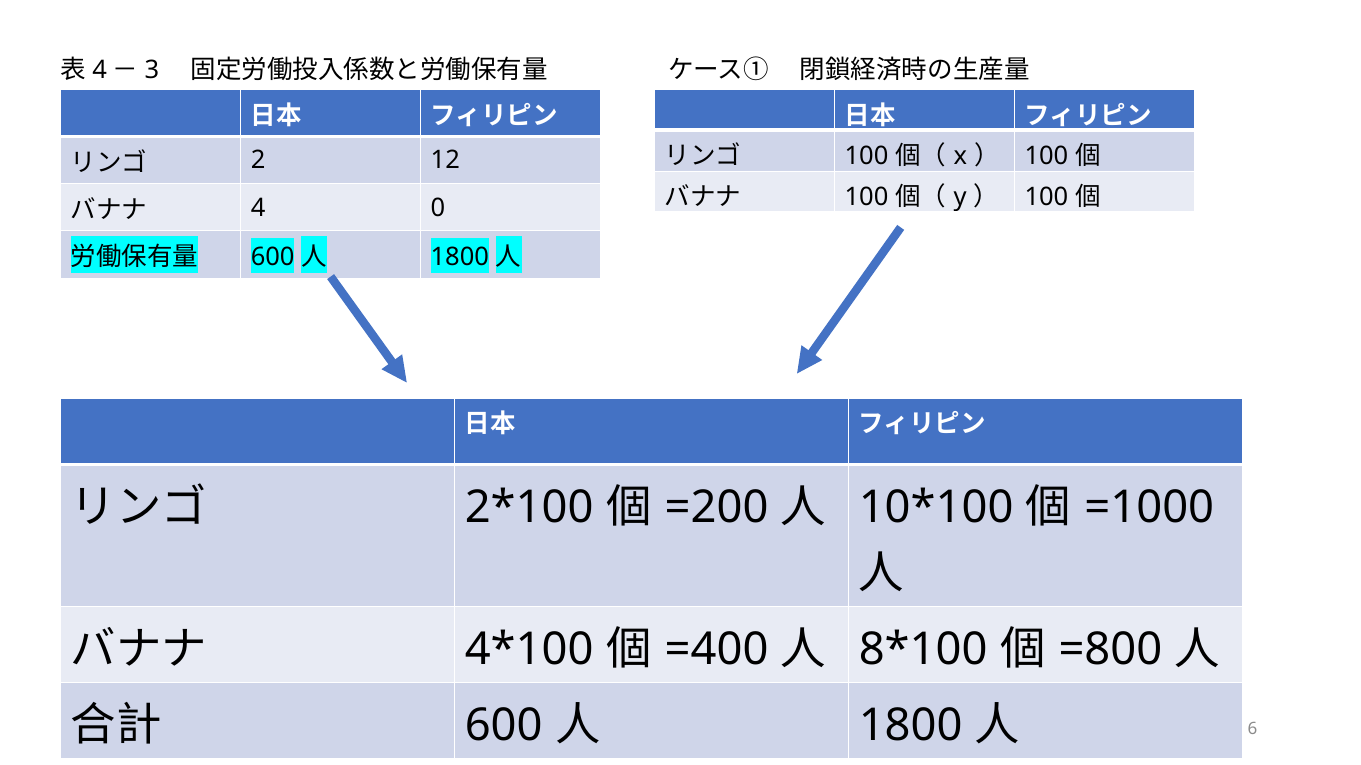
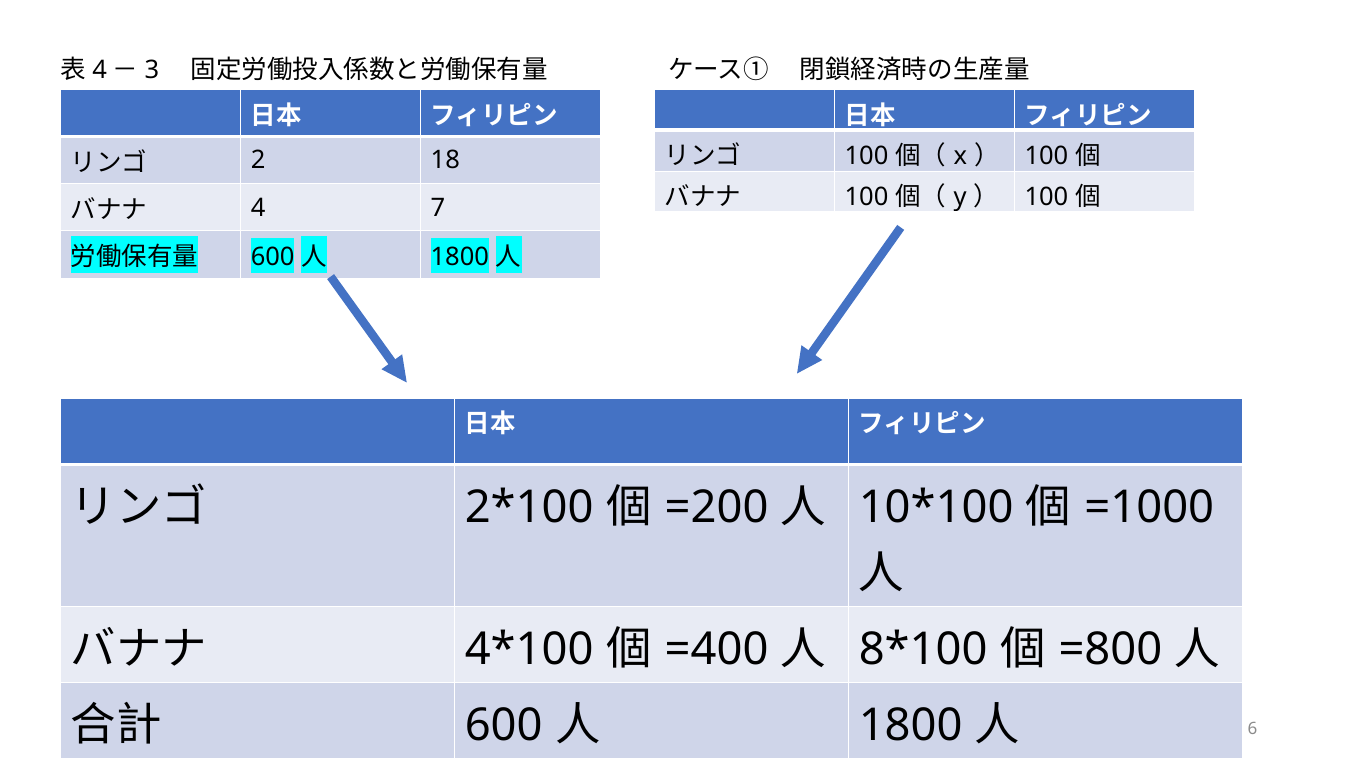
12: 12 -> 18
0: 0 -> 7
